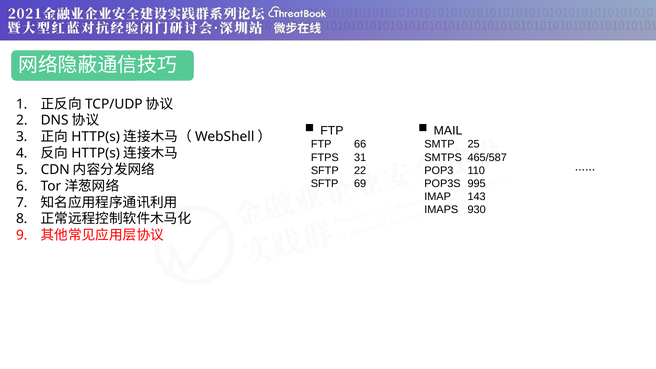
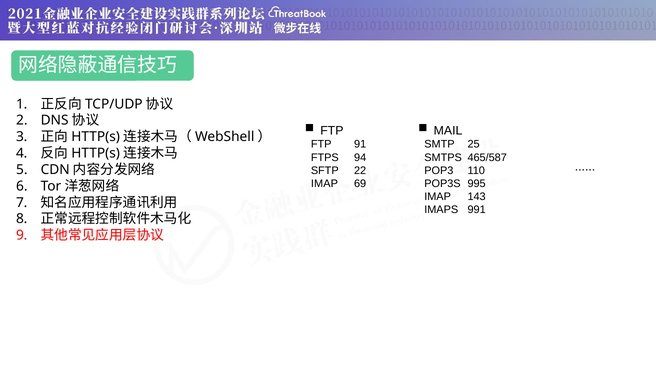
66: 66 -> 91
31: 31 -> 94
SFTP at (325, 184): SFTP -> IMAP
930: 930 -> 991
